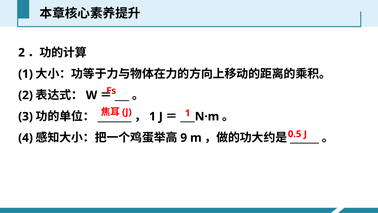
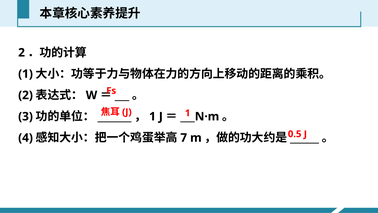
9: 9 -> 7
